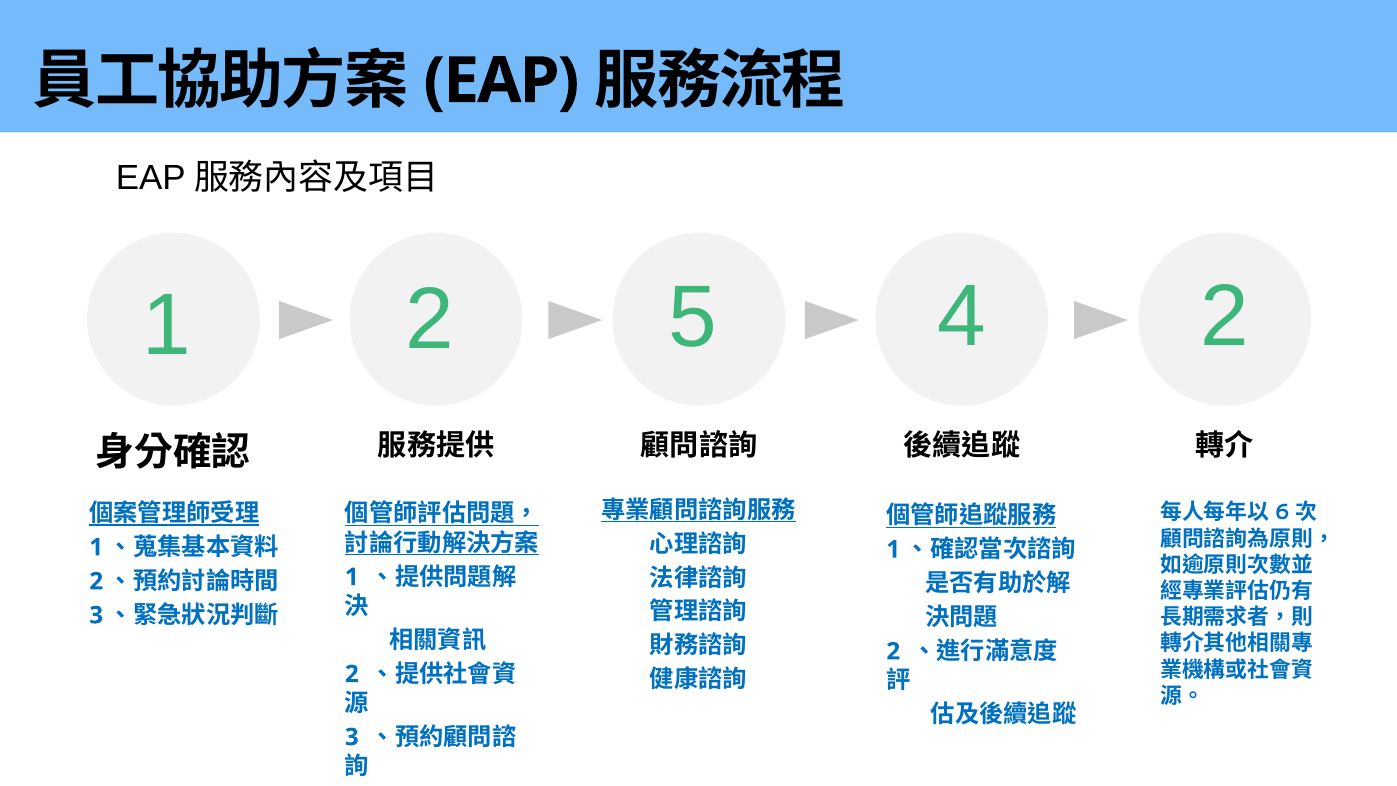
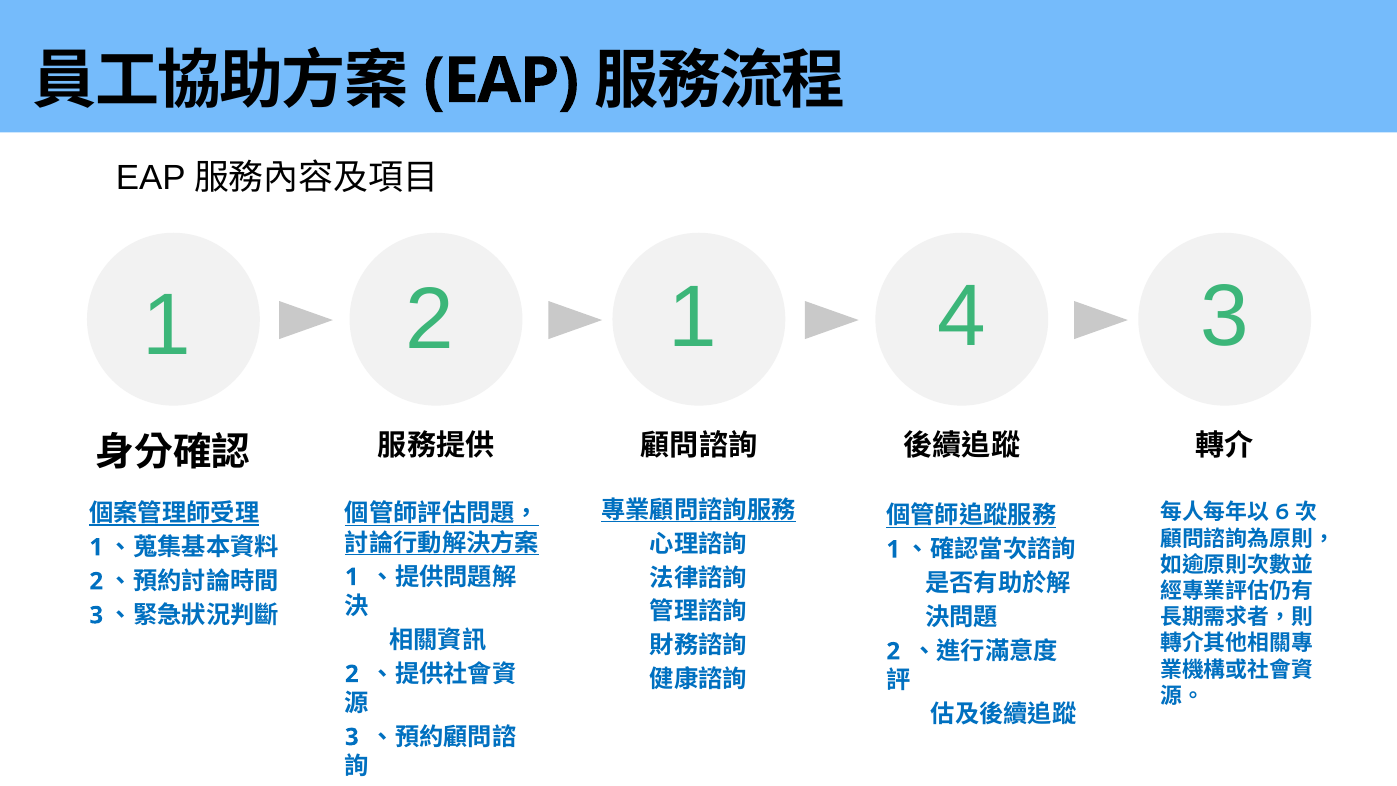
2 5: 5 -> 1
4 2: 2 -> 3
